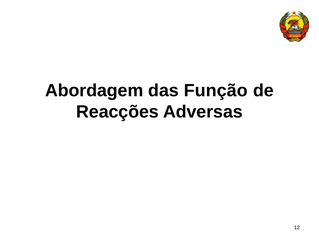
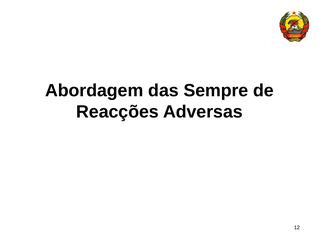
Função: Função -> Sempre
